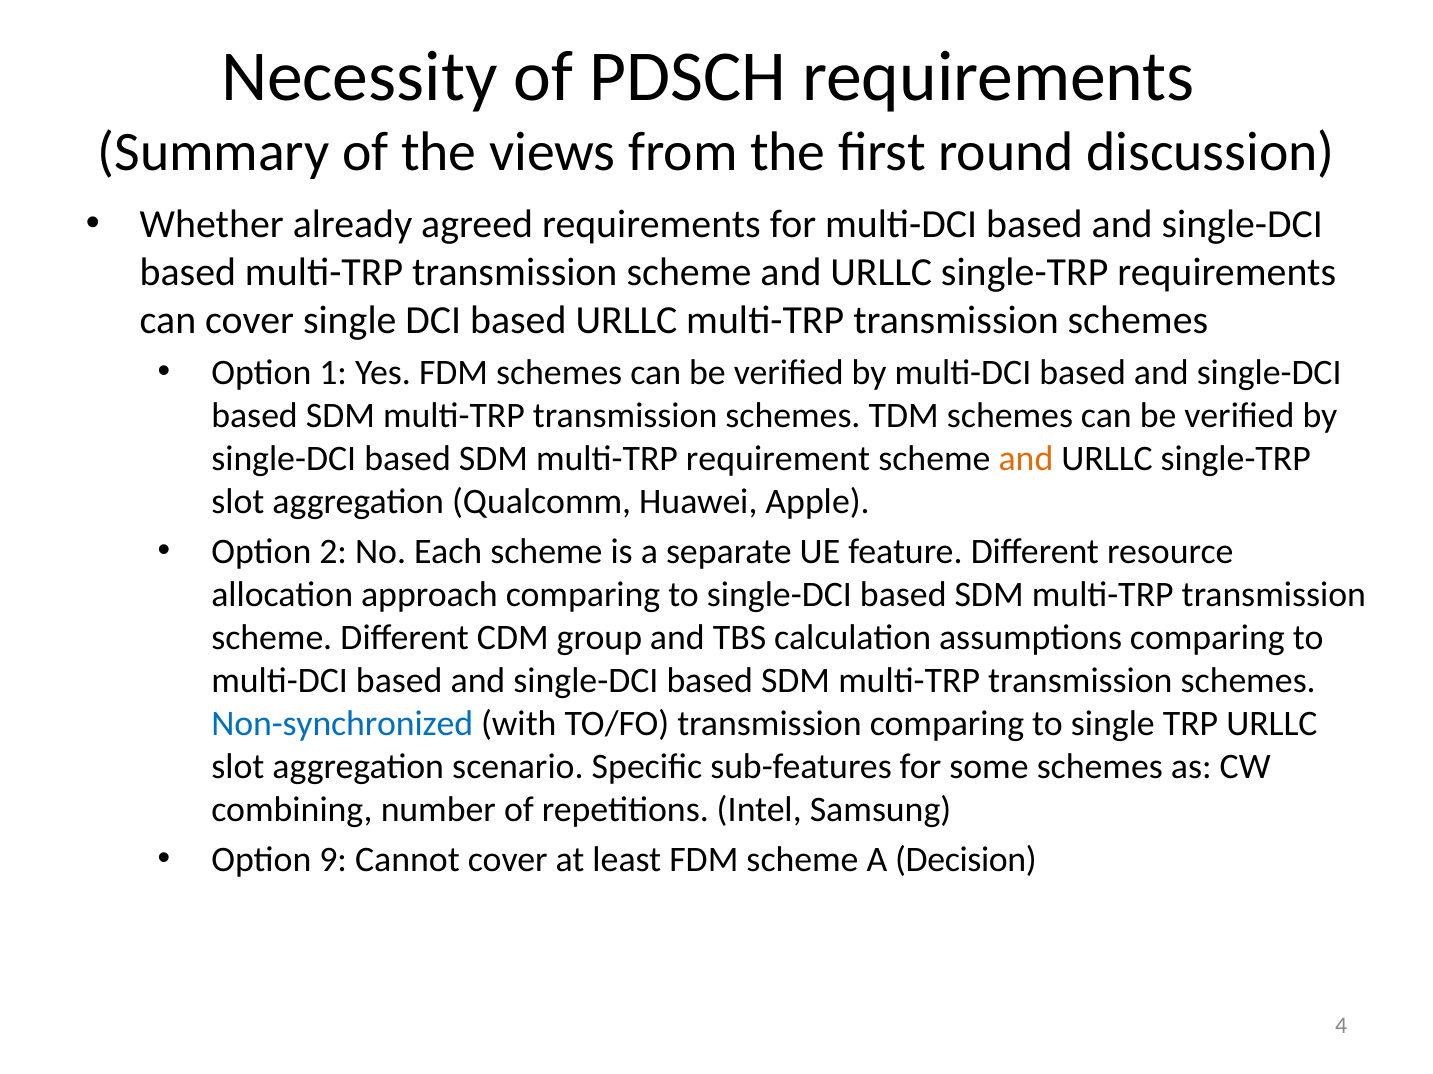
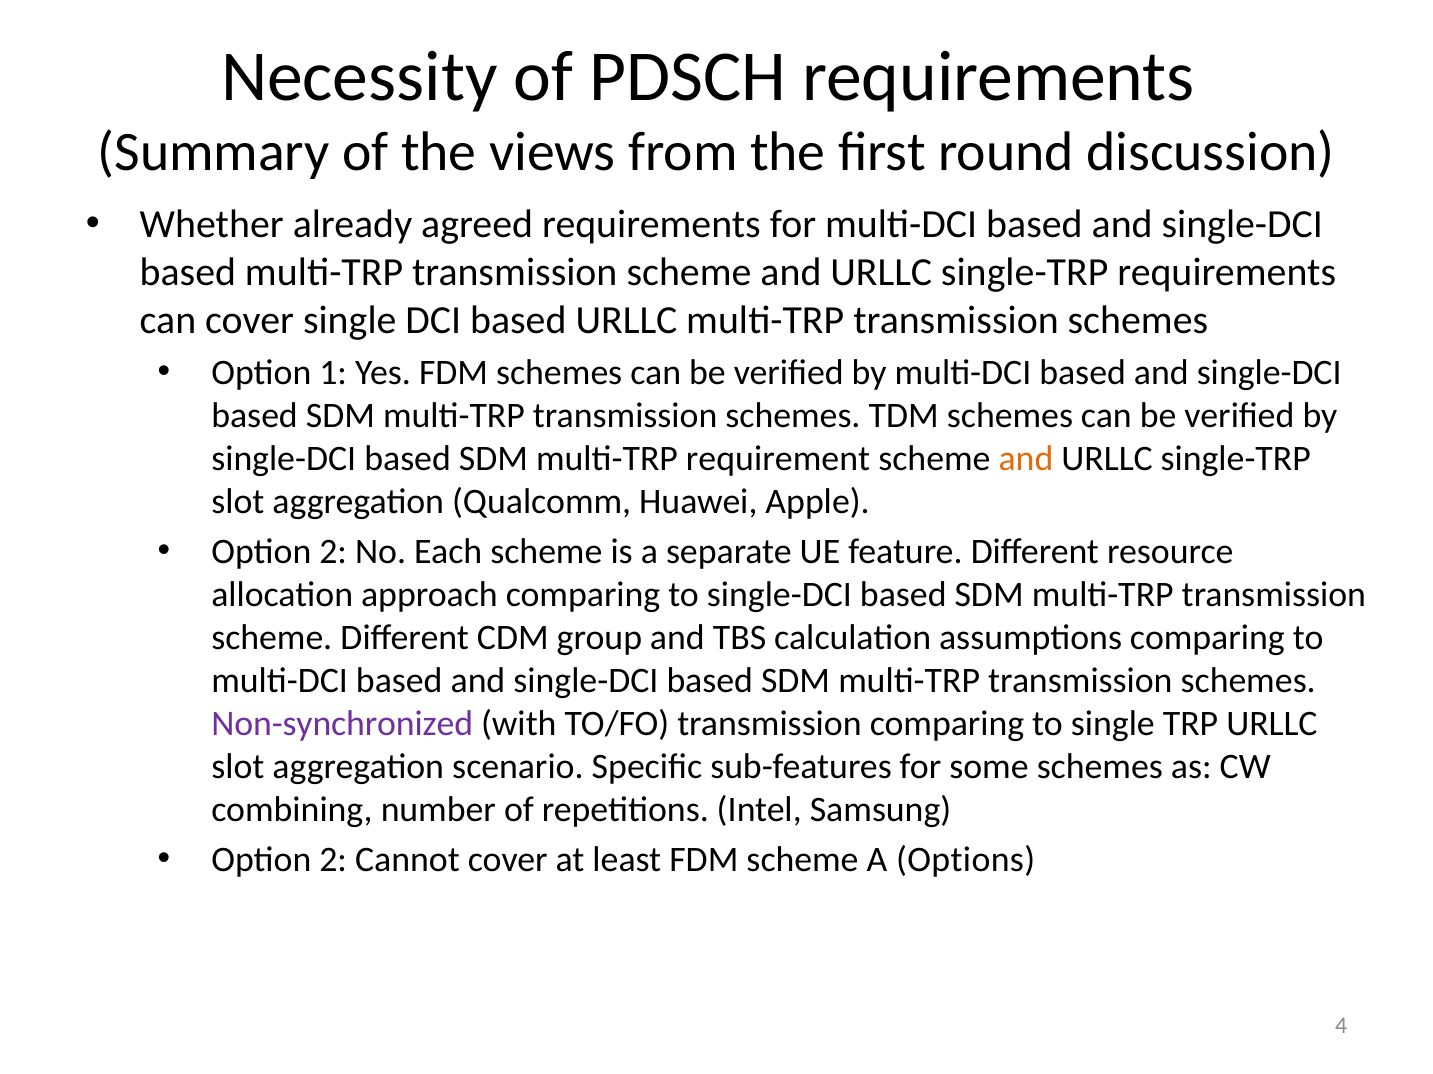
Non-synchronized colour: blue -> purple
9 at (333, 860): 9 -> 2
Decision: Decision -> Options
